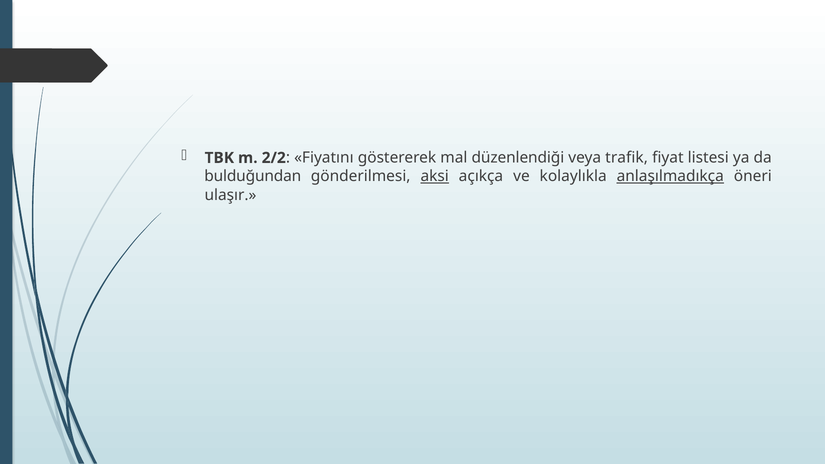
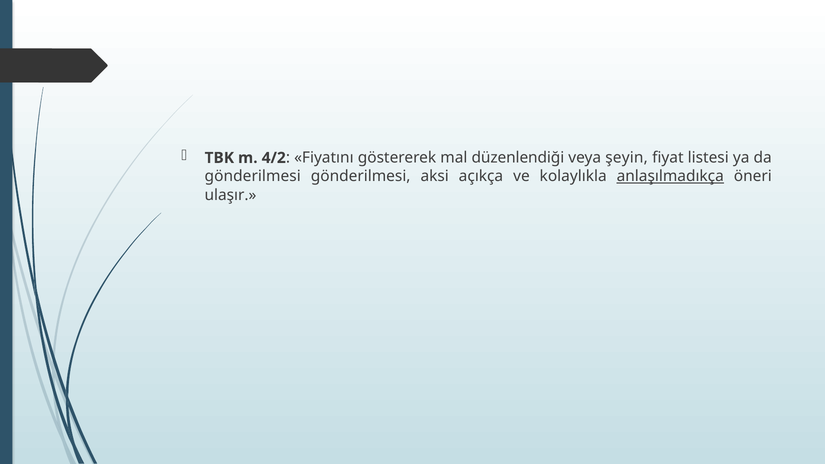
2/2: 2/2 -> 4/2
trafik: trafik -> şeyin
bulduğundan at (253, 176): bulduğundan -> gönderilmesi
aksi underline: present -> none
